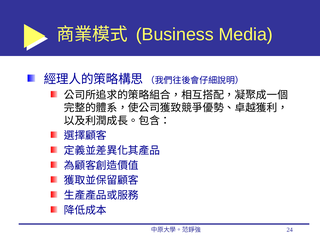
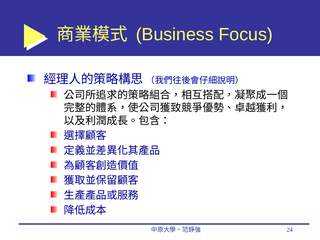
Media: Media -> Focus
